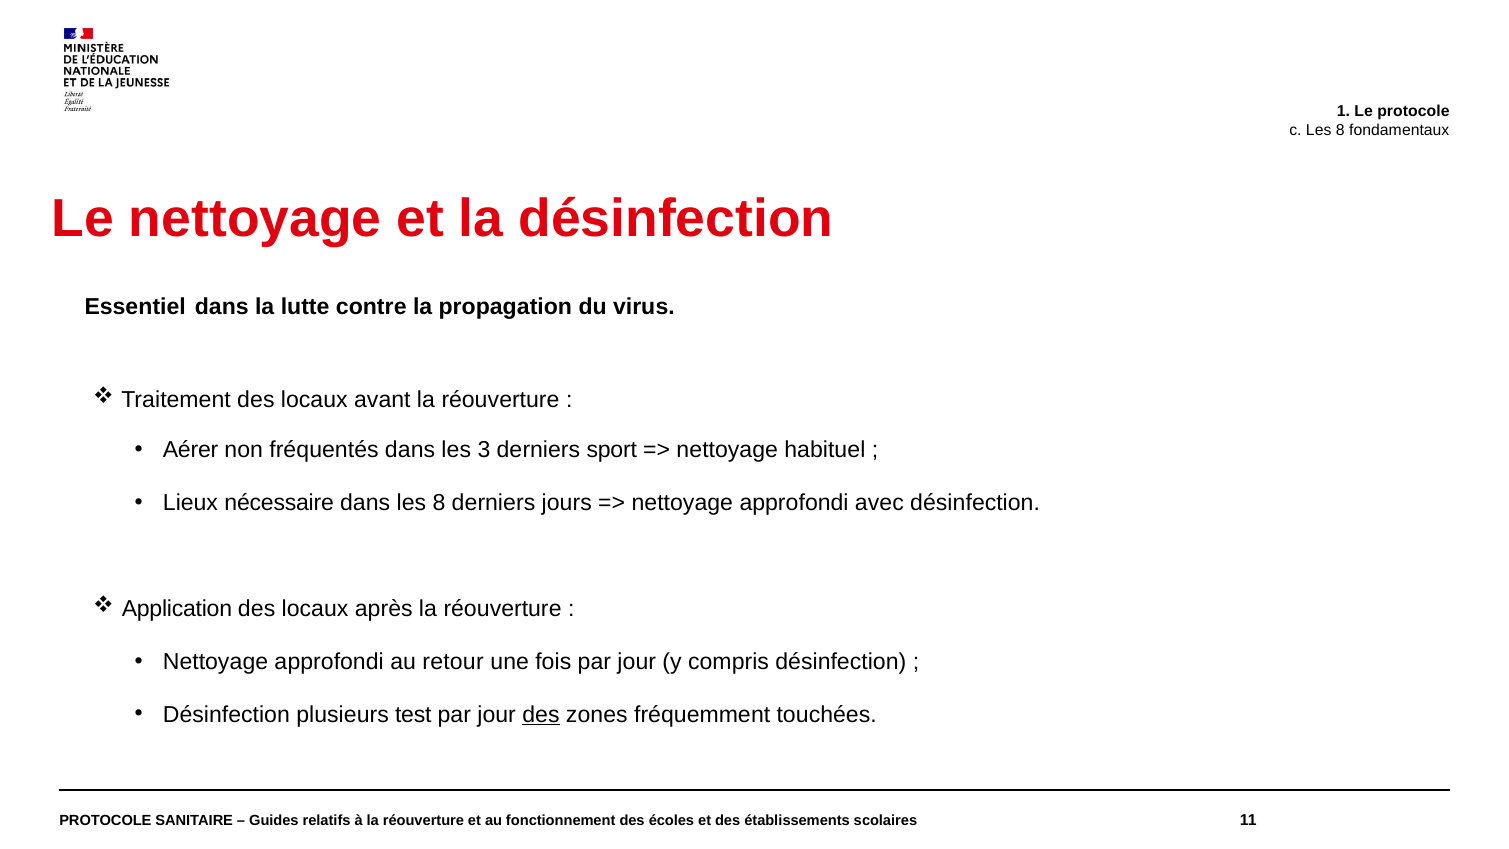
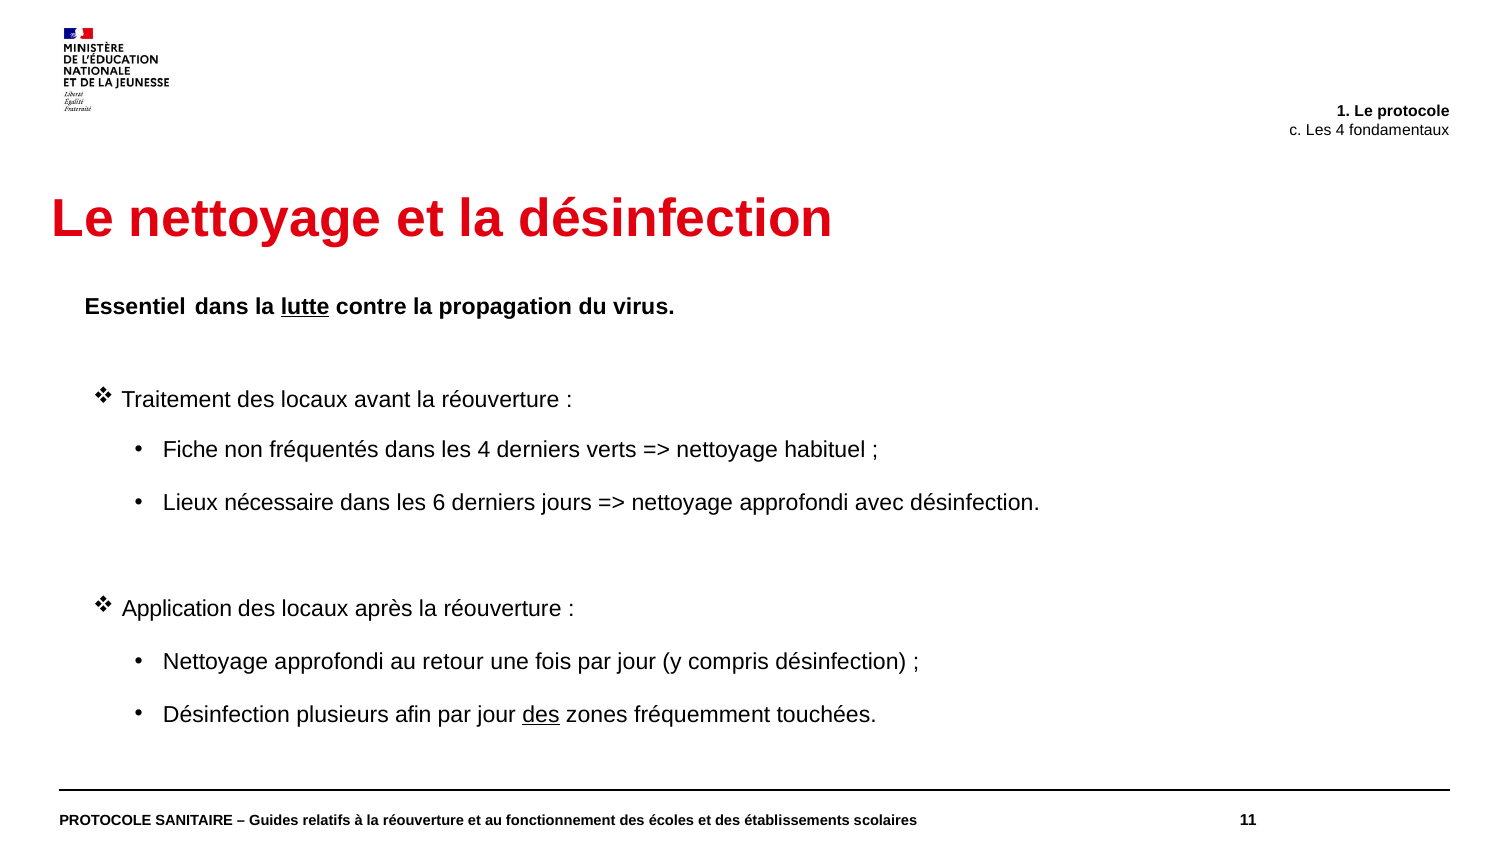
c Les 8: 8 -> 4
lutte underline: none -> present
Aérer: Aérer -> Fiche
dans les 3: 3 -> 4
sport: sport -> verts
dans les 8: 8 -> 6
test: test -> afin
